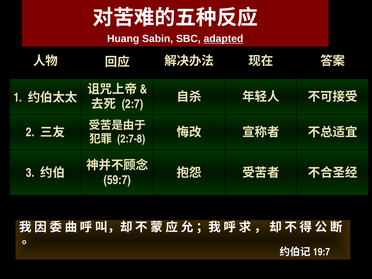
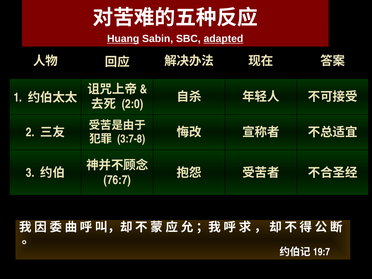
Huang underline: none -> present
2:7: 2:7 -> 2:0
2:7-8: 2:7-8 -> 3:7-8
59:7: 59:7 -> 76:7
